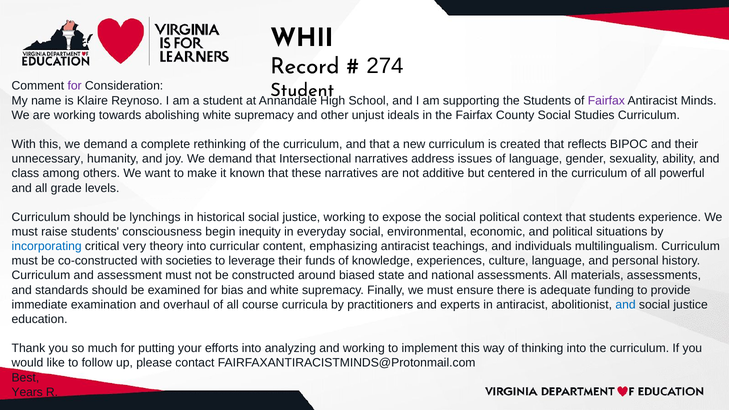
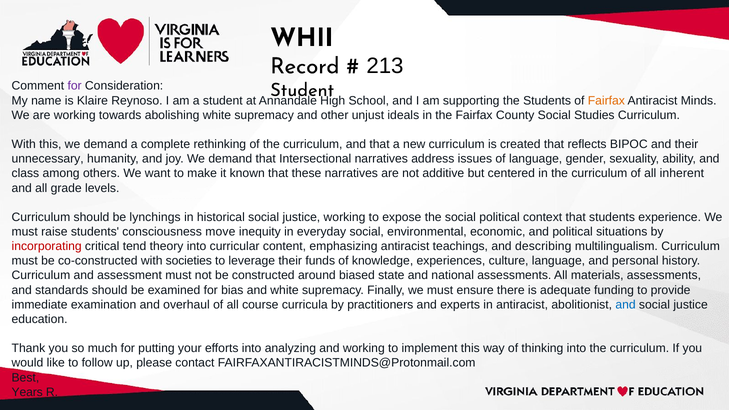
274: 274 -> 213
Fairfax at (606, 101) colour: purple -> orange
powerful: powerful -> inherent
begin: begin -> move
incorporating colour: blue -> red
very: very -> tend
individuals: individuals -> describing
